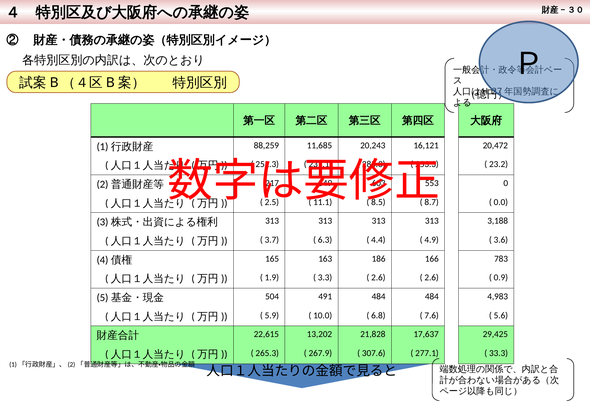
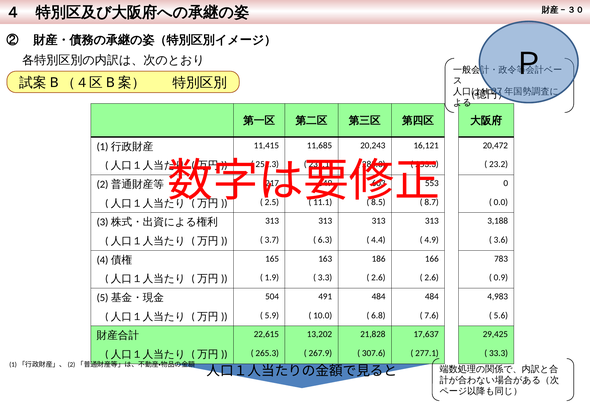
88,259: 88,259 -> 11,415
